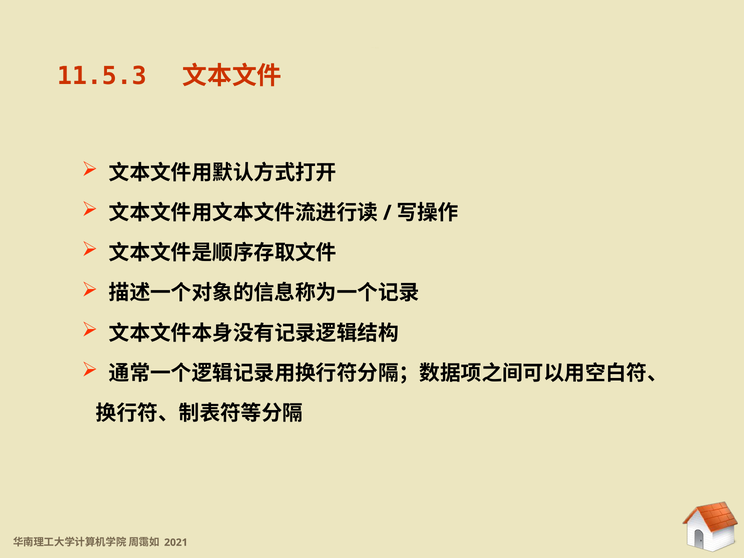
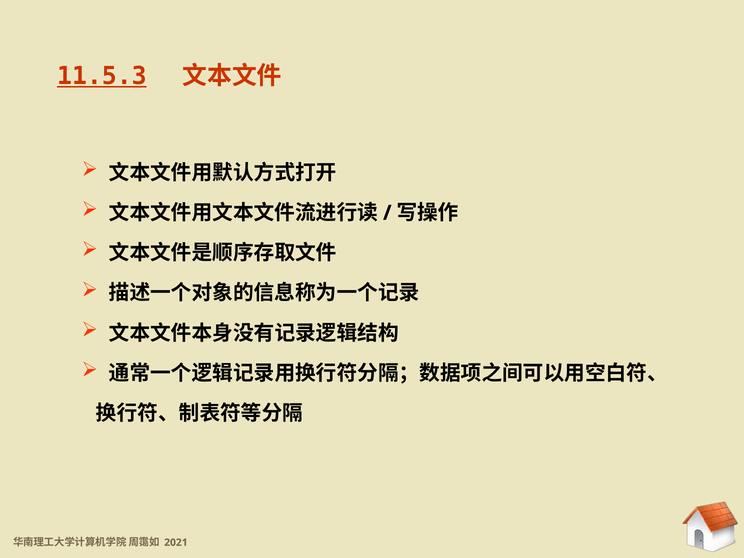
11.5.3 at (102, 76) underline: none -> present
